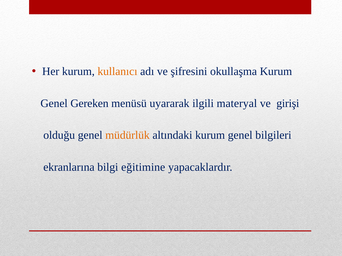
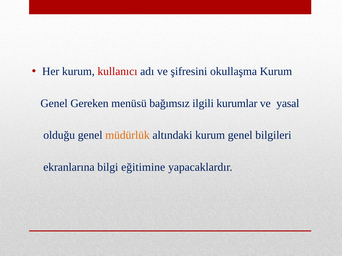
kullanıcı colour: orange -> red
uyararak: uyararak -> bağımsız
materyal: materyal -> kurumlar
girişi: girişi -> yasal
